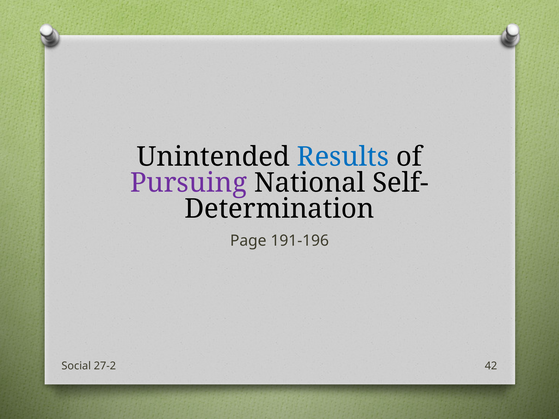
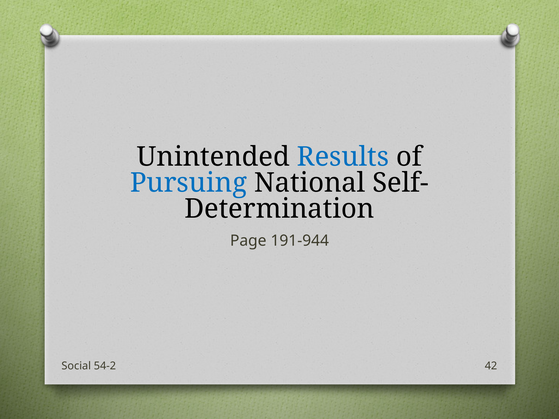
Pursuing colour: purple -> blue
191-196: 191-196 -> 191-944
27-2: 27-2 -> 54-2
